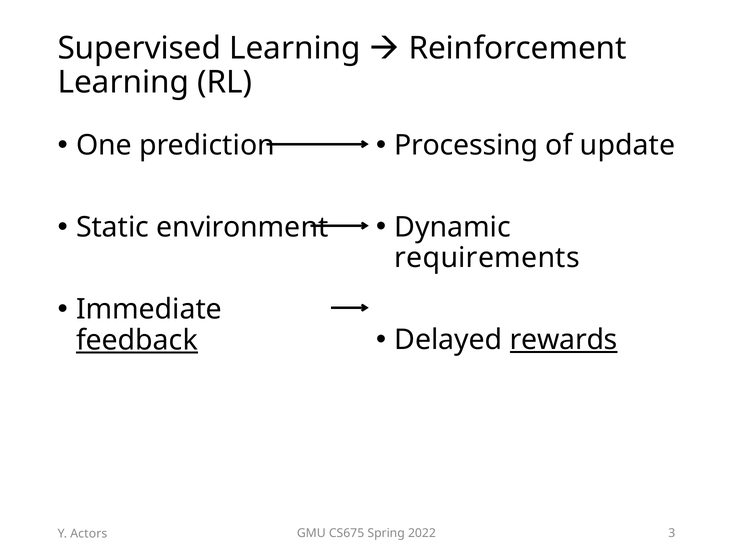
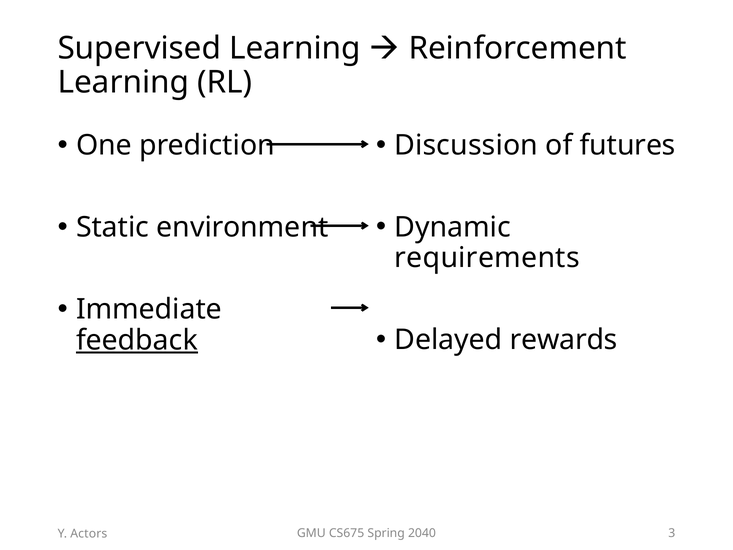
Processing: Processing -> Discussion
update: update -> futures
rewards underline: present -> none
2022: 2022 -> 2040
